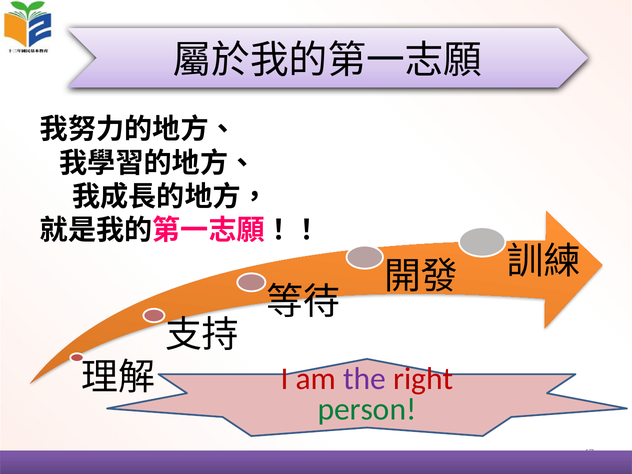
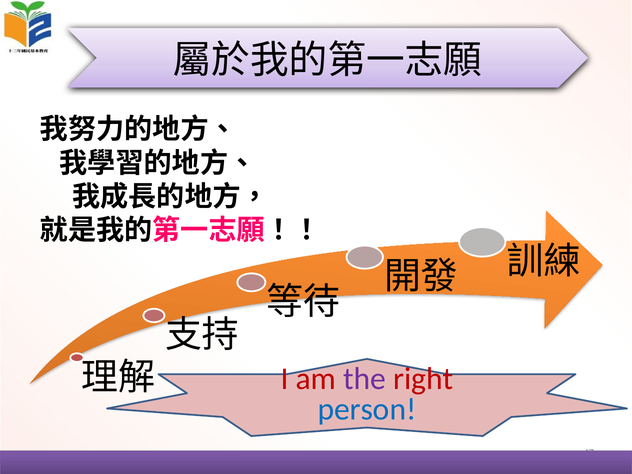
person colour: green -> blue
